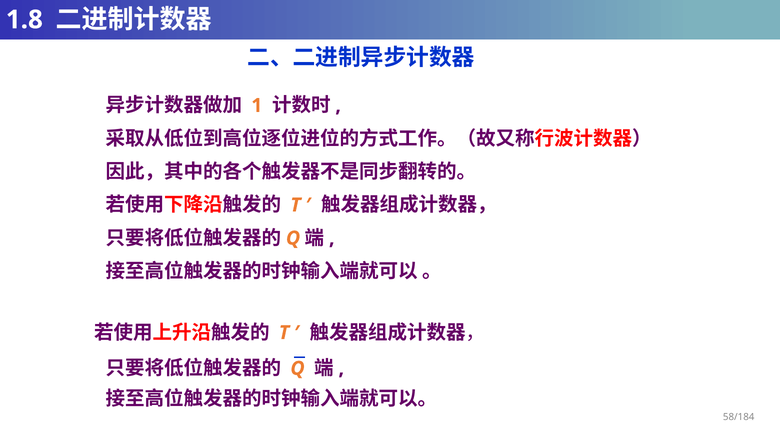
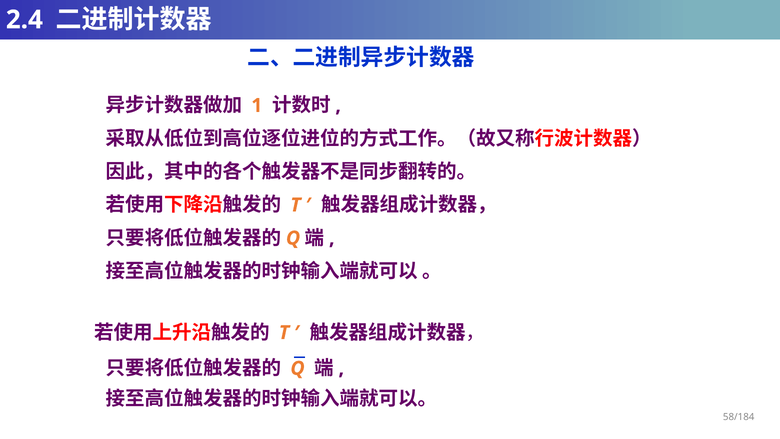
1.8: 1.8 -> 2.4
